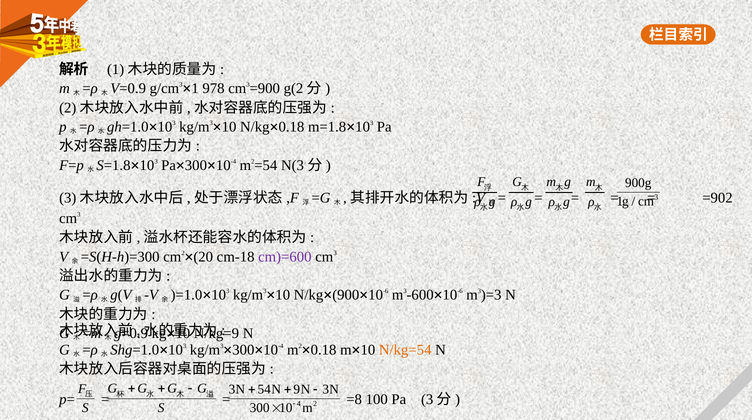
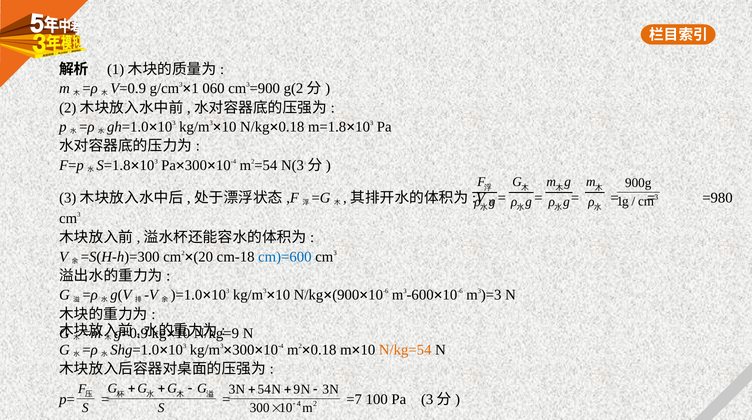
978: 978 -> 060
=902: =902 -> =980
cm)=600 colour: purple -> blue
=8: =8 -> =7
